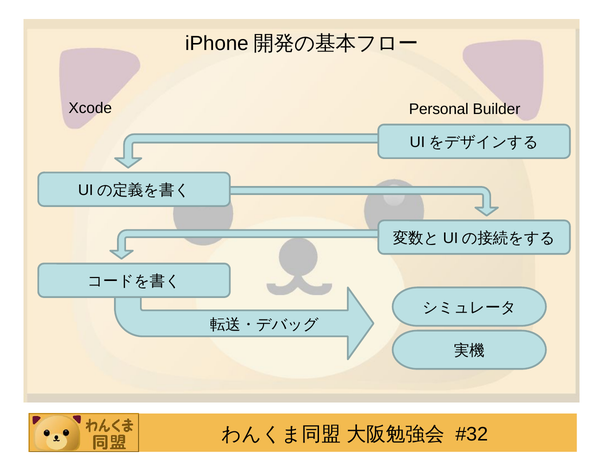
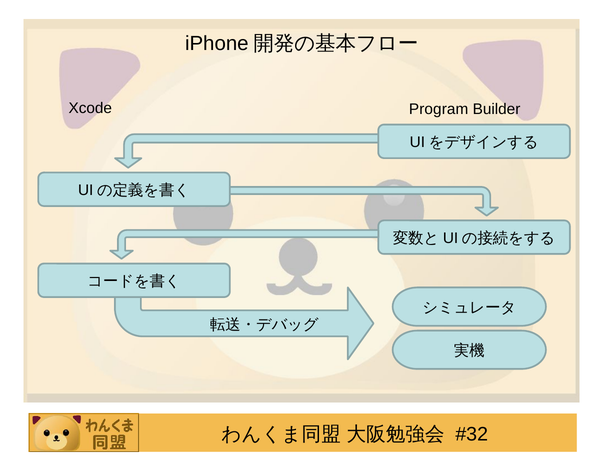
Personal: Personal -> Program
